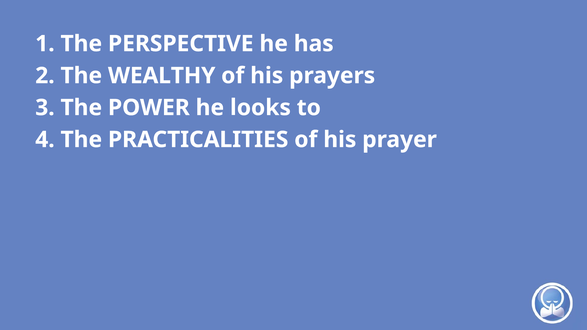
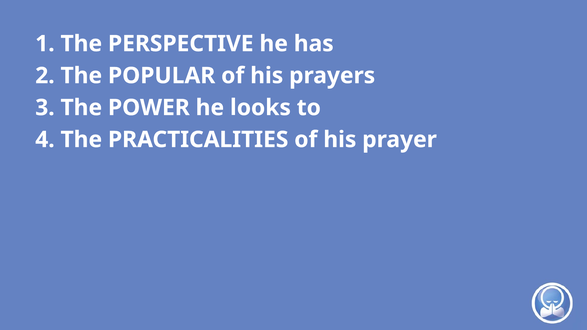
WEALTHY: WEALTHY -> POPULAR
